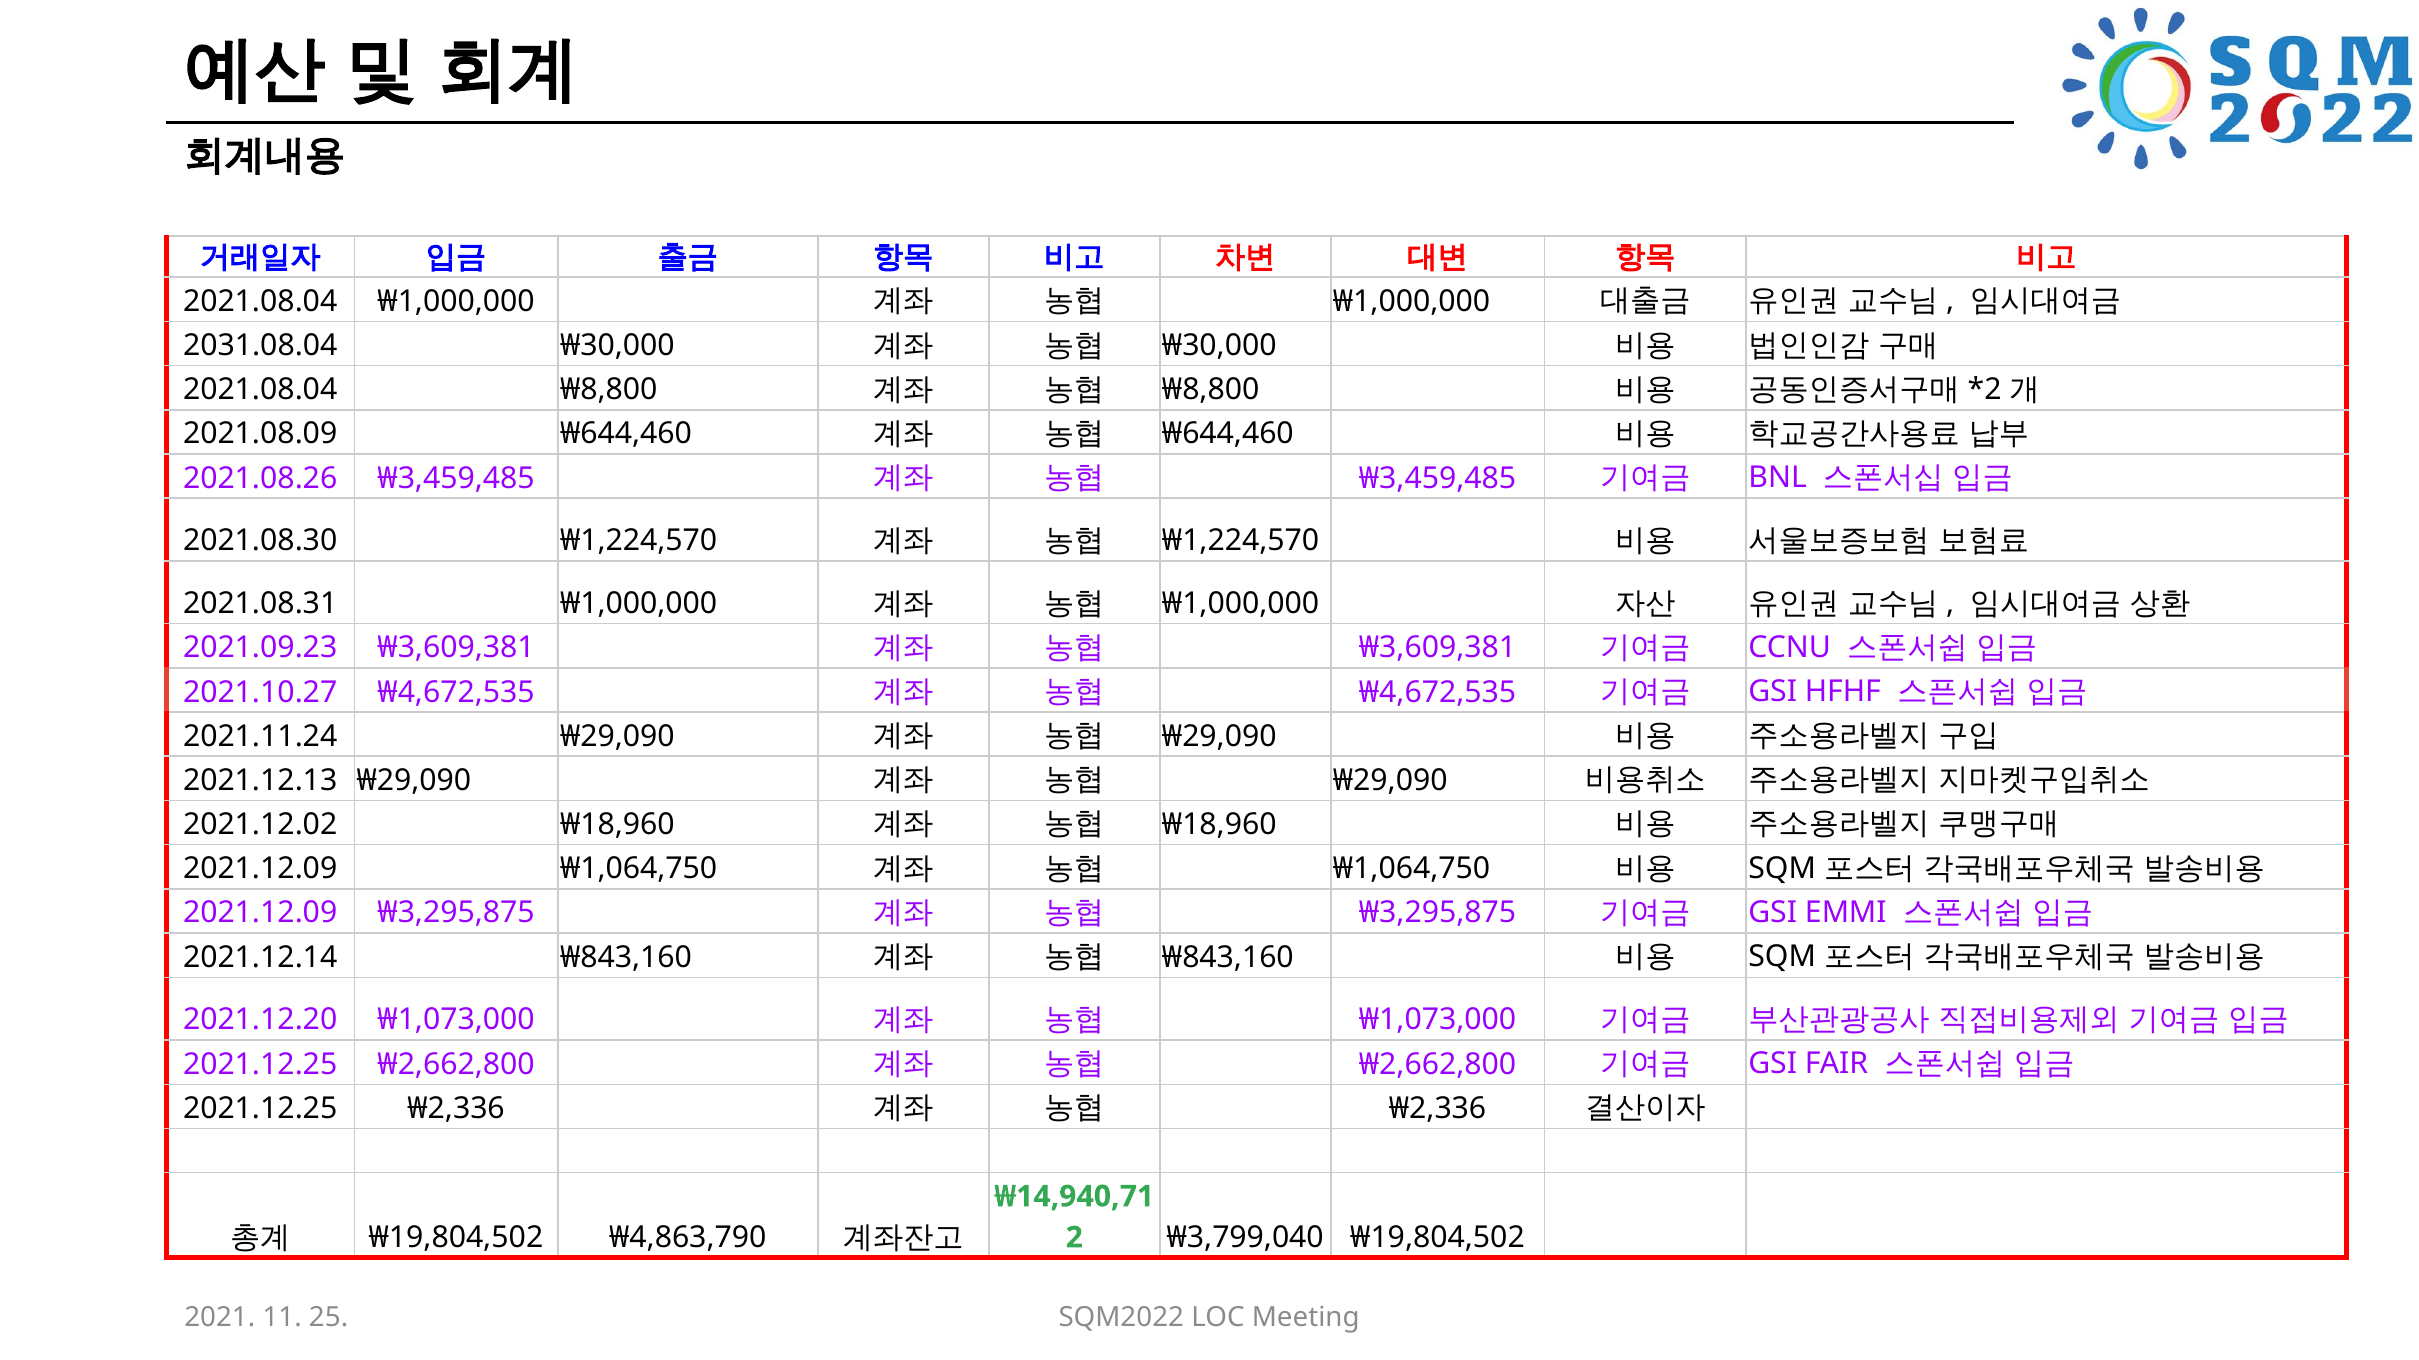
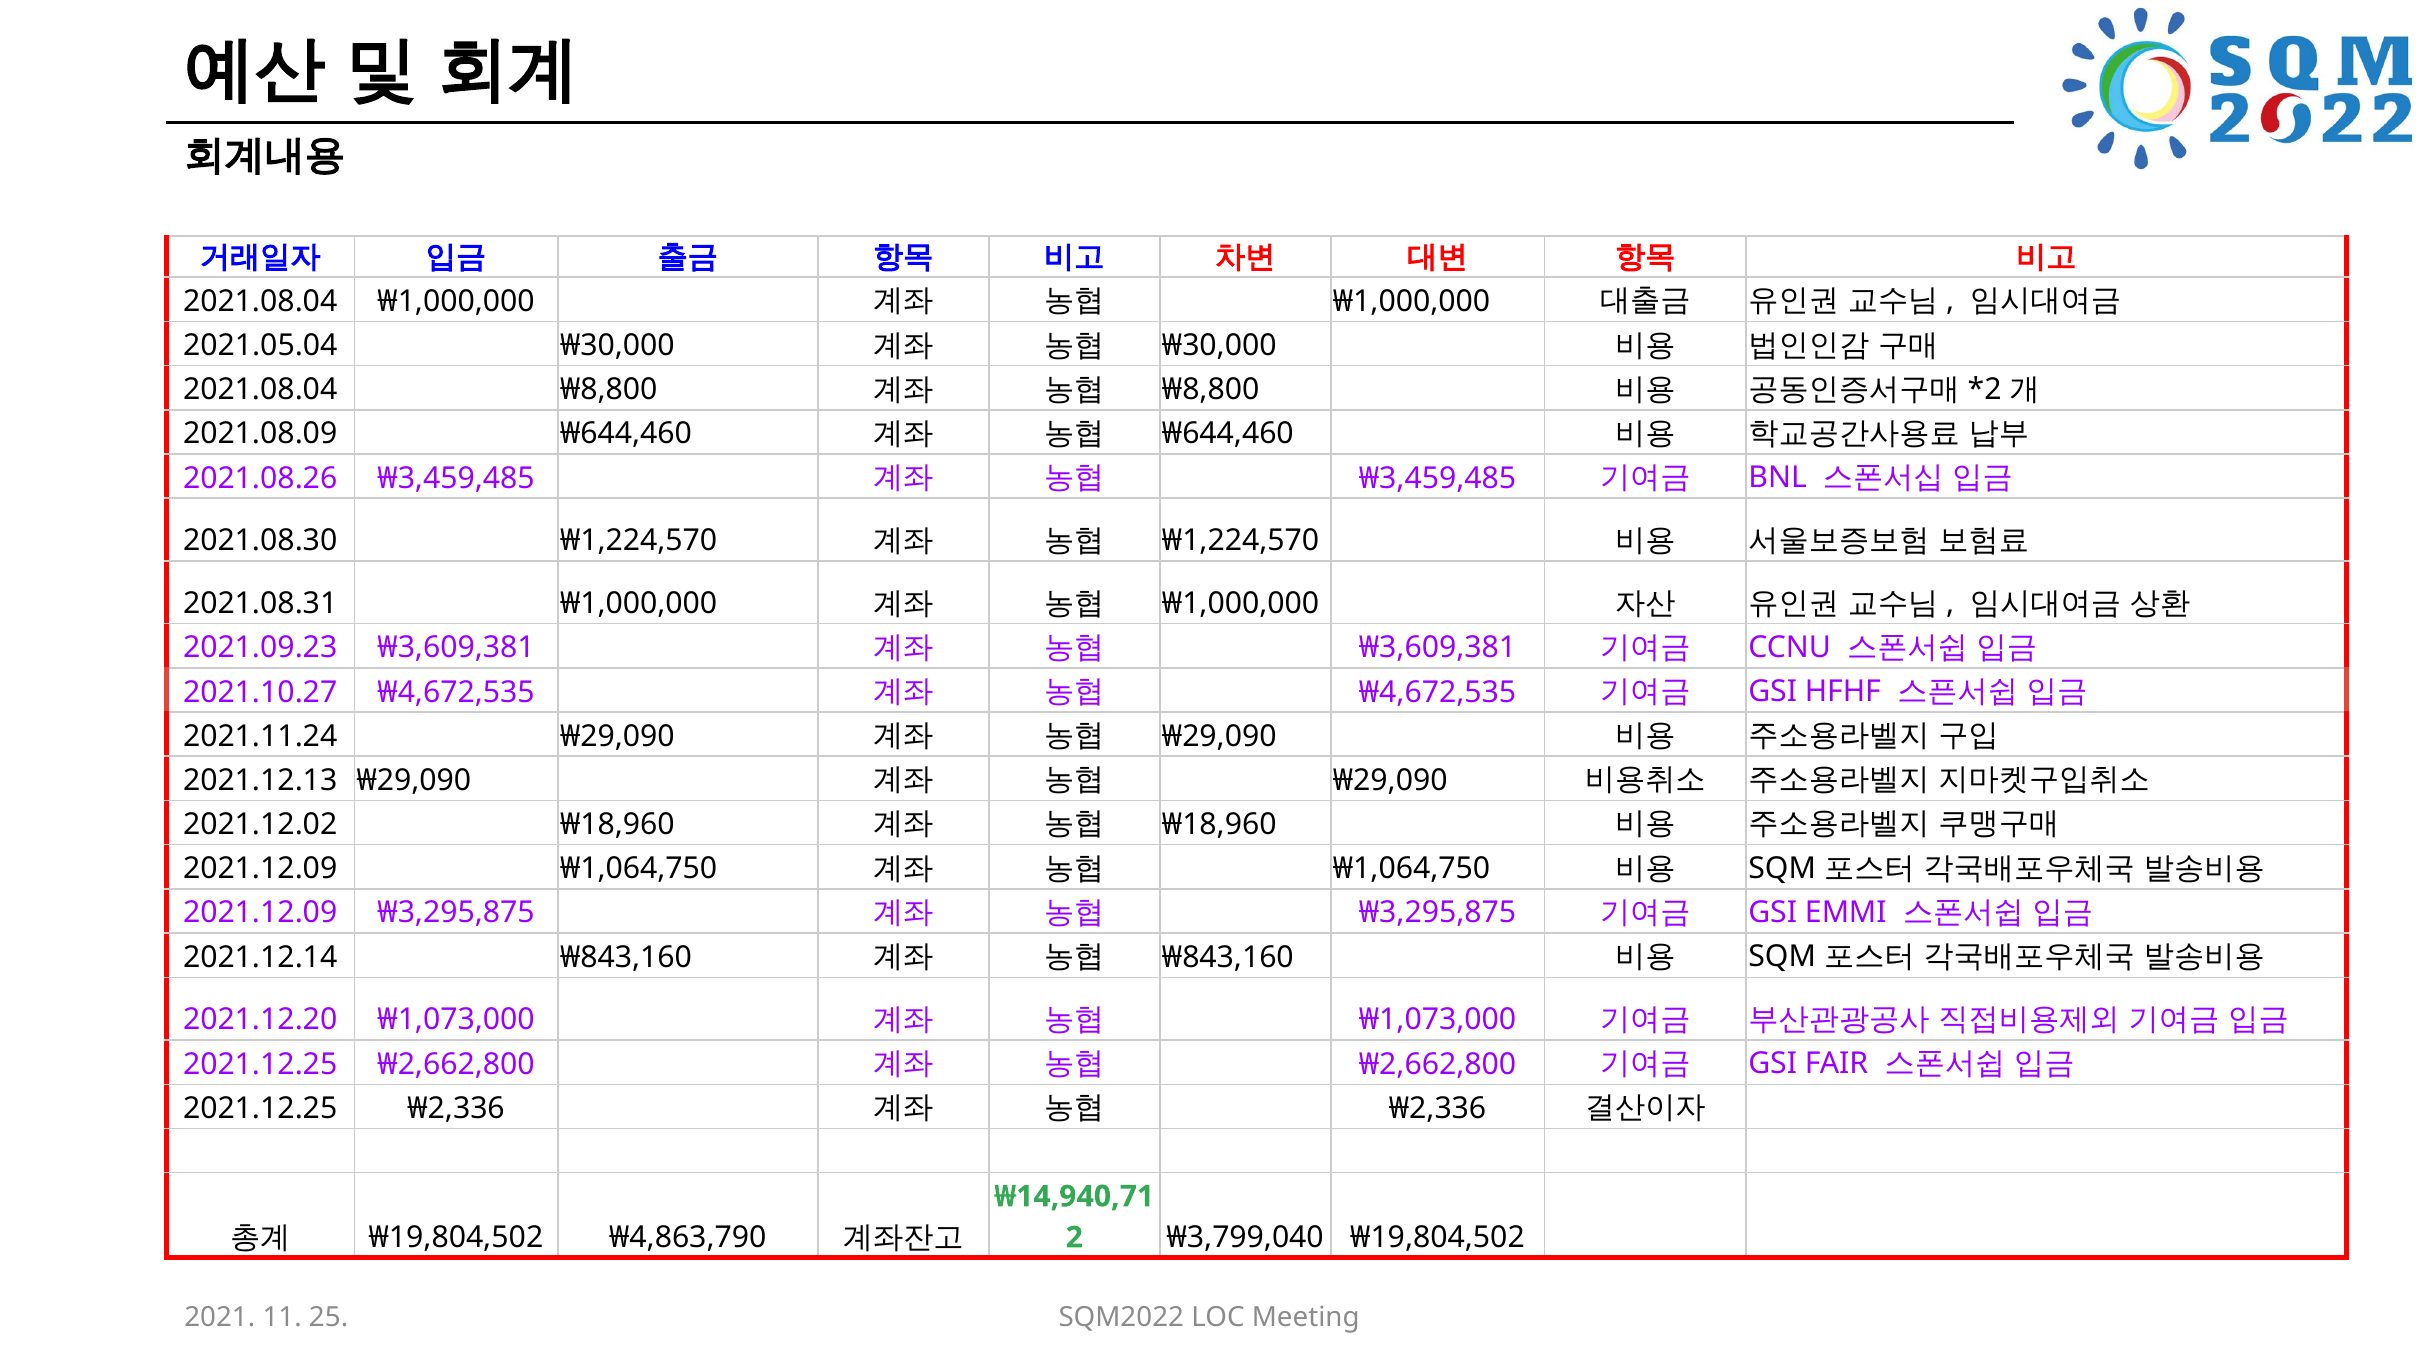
2031.08.04: 2031.08.04 -> 2021.05.04
